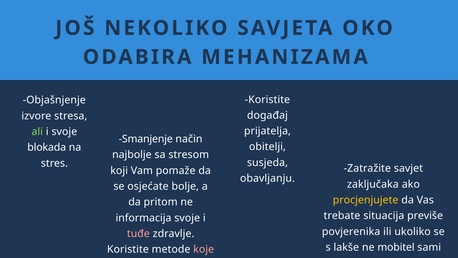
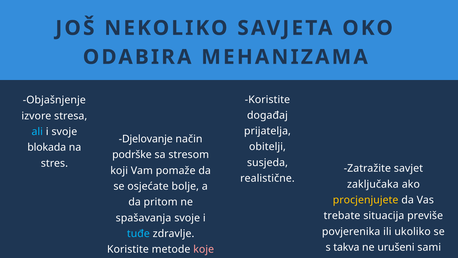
ali colour: light green -> light blue
Smanjenje: Smanjenje -> Djelovanje
najbolje: najbolje -> podrške
obavljanju: obavljanju -> realistične
informacija: informacija -> spašavanja
tuđe colour: pink -> light blue
lakše: lakše -> takva
mobitel: mobitel -> urušeni
